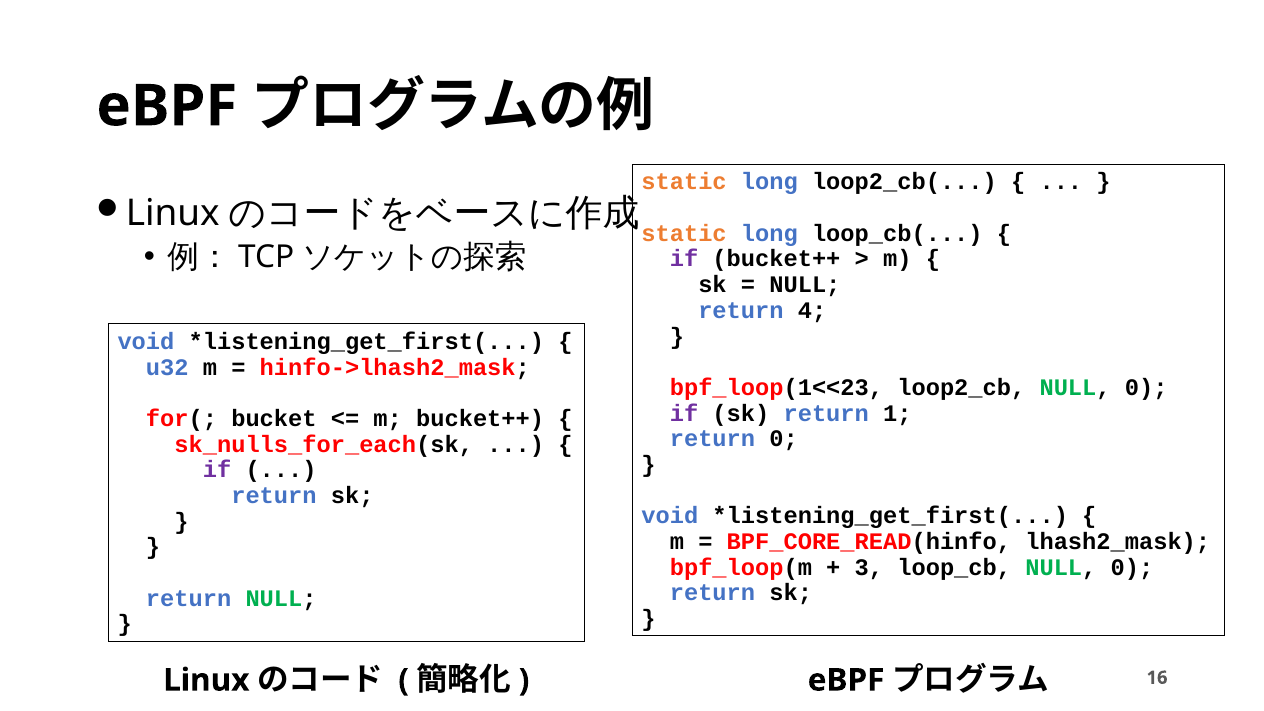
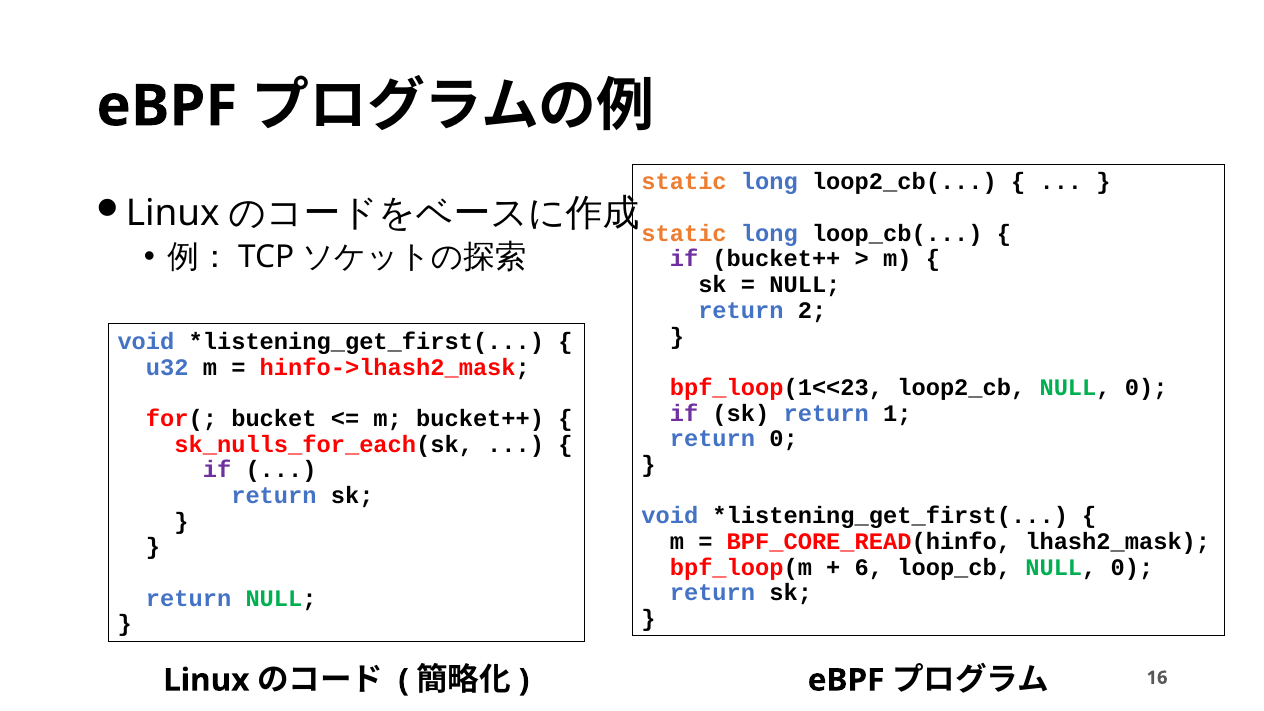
4: 4 -> 2
3: 3 -> 6
